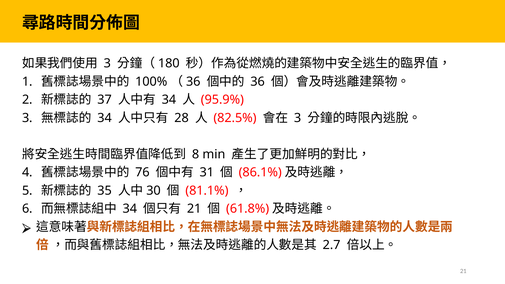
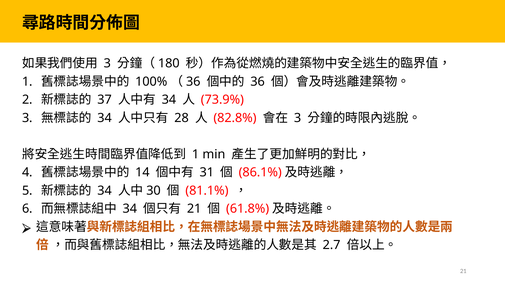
95.9%: 95.9% -> 73.9%
82.5%: 82.5% -> 82.8%
8 at (196, 154): 8 -> 1
76: 76 -> 14
35 at (105, 191): 35 -> 34
